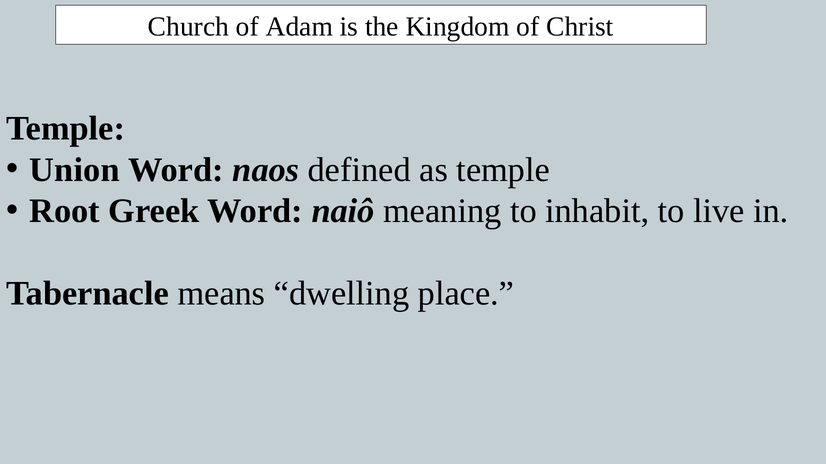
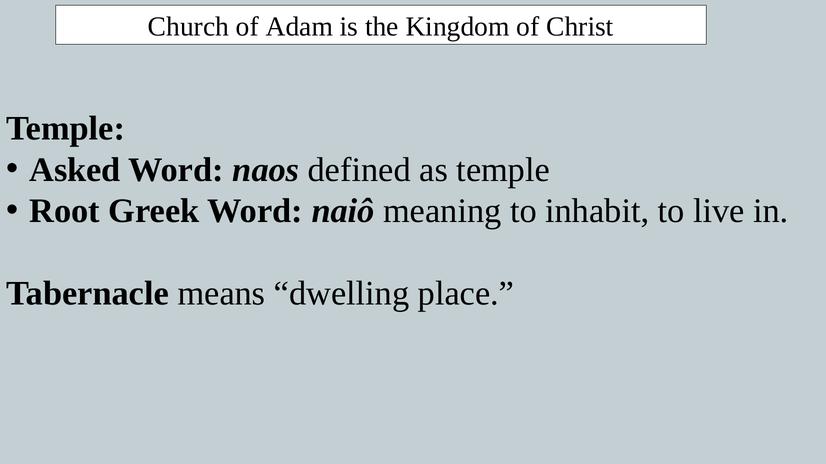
Union: Union -> Asked
